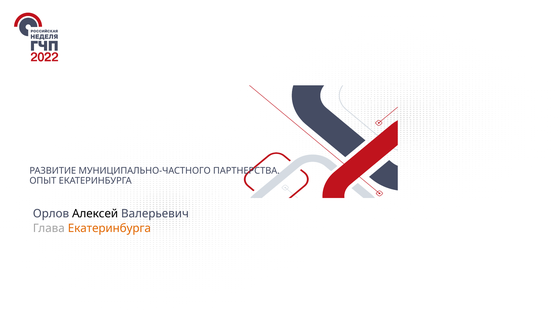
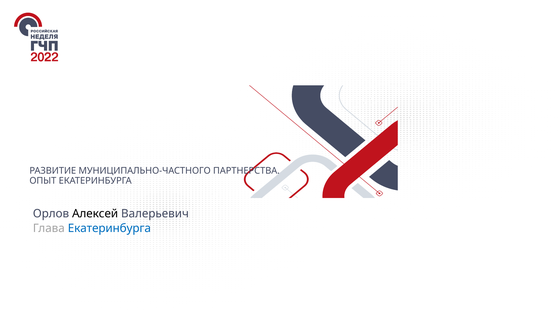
Екатеринбурга at (109, 228) colour: orange -> blue
